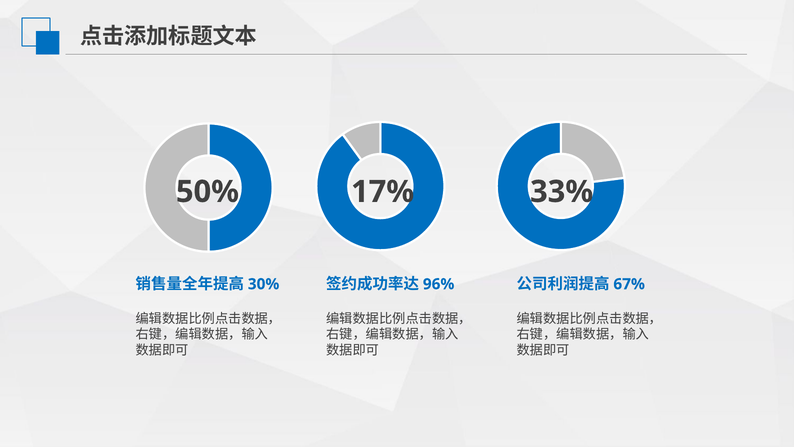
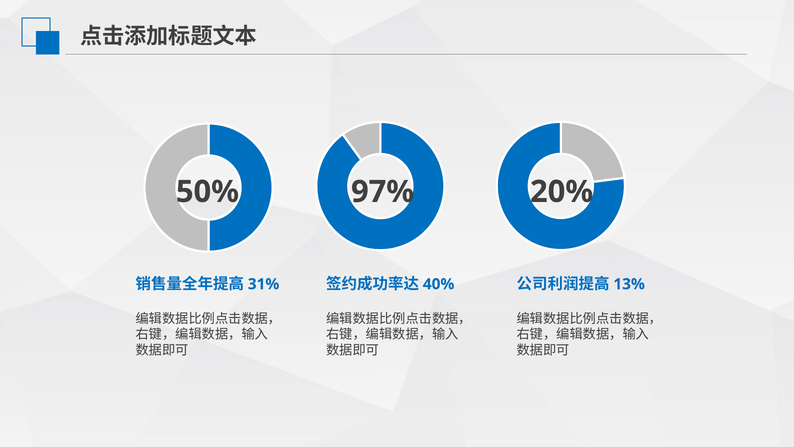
17%: 17% -> 97%
33%: 33% -> 20%
30%: 30% -> 31%
96%: 96% -> 40%
67%: 67% -> 13%
